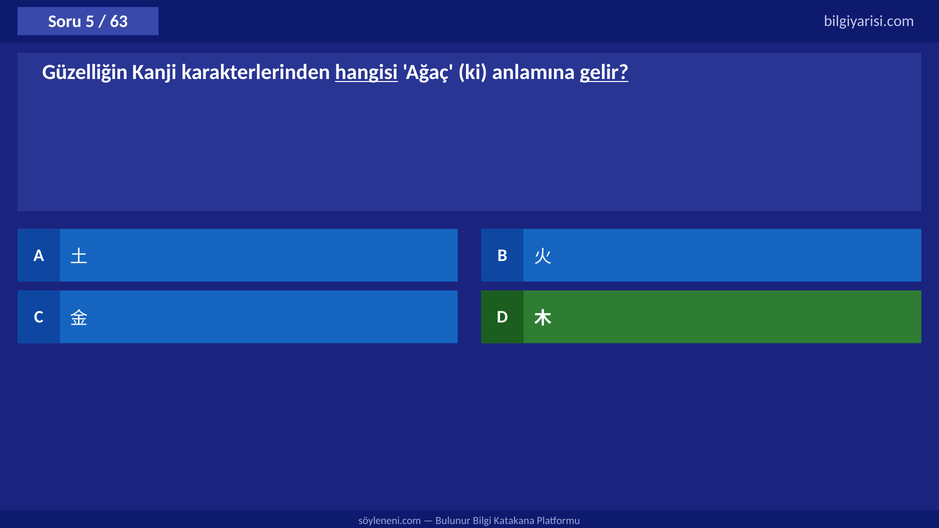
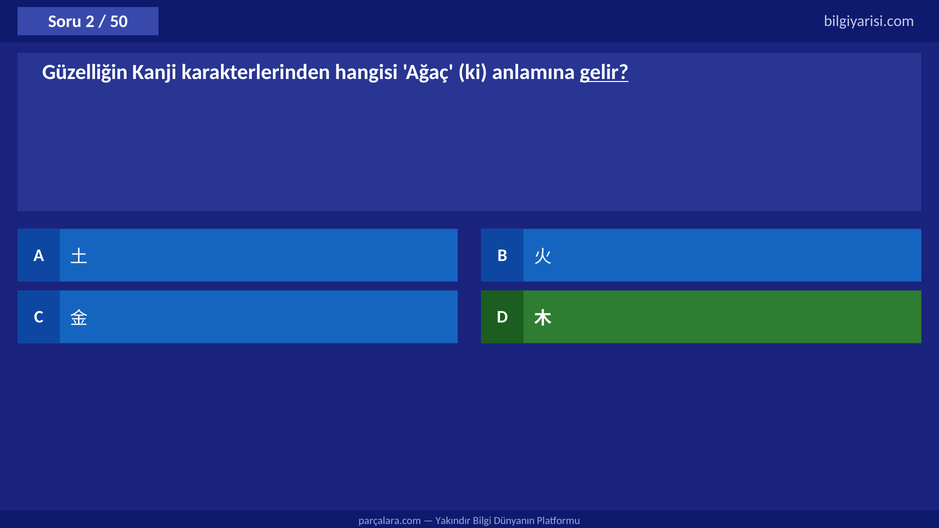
5: 5 -> 2
63: 63 -> 50
hangisi underline: present -> none
söyleneni.com: söyleneni.com -> parçalara.com
Bulunur: Bulunur -> Yakındır
Katakana: Katakana -> Dünyanın
